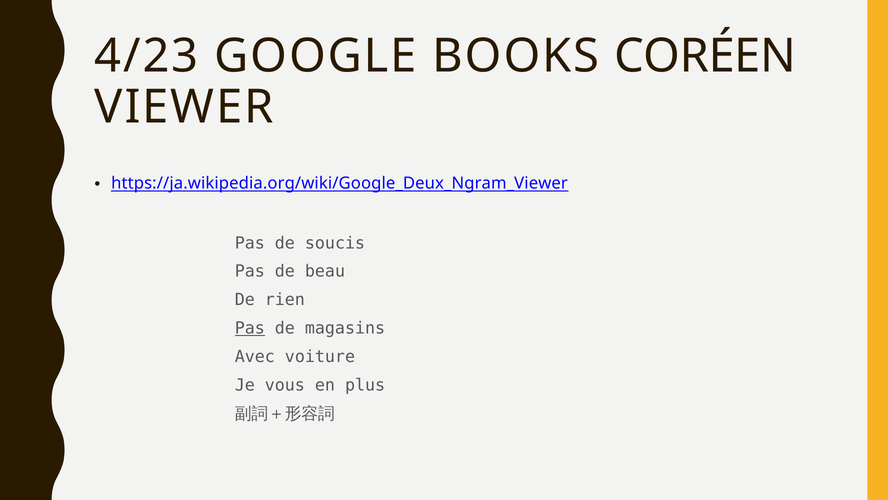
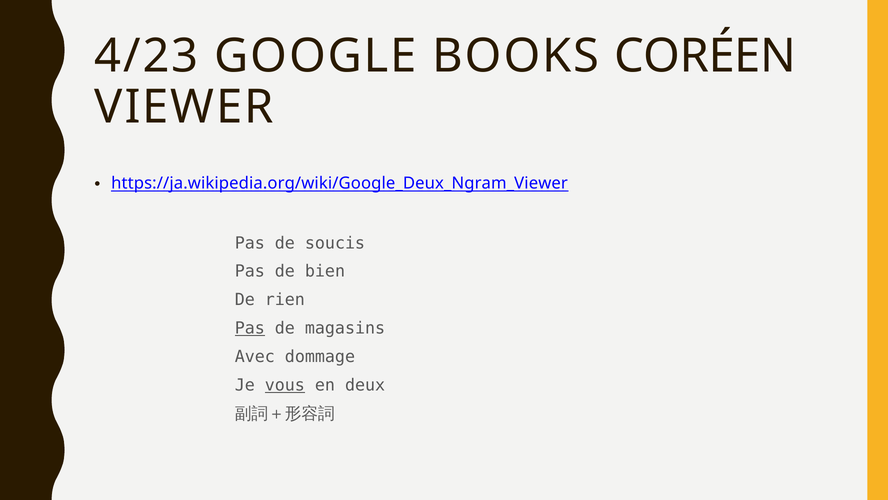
beau: beau -> bien
voiture: voiture -> dommage
vous underline: none -> present
plus: plus -> deux
